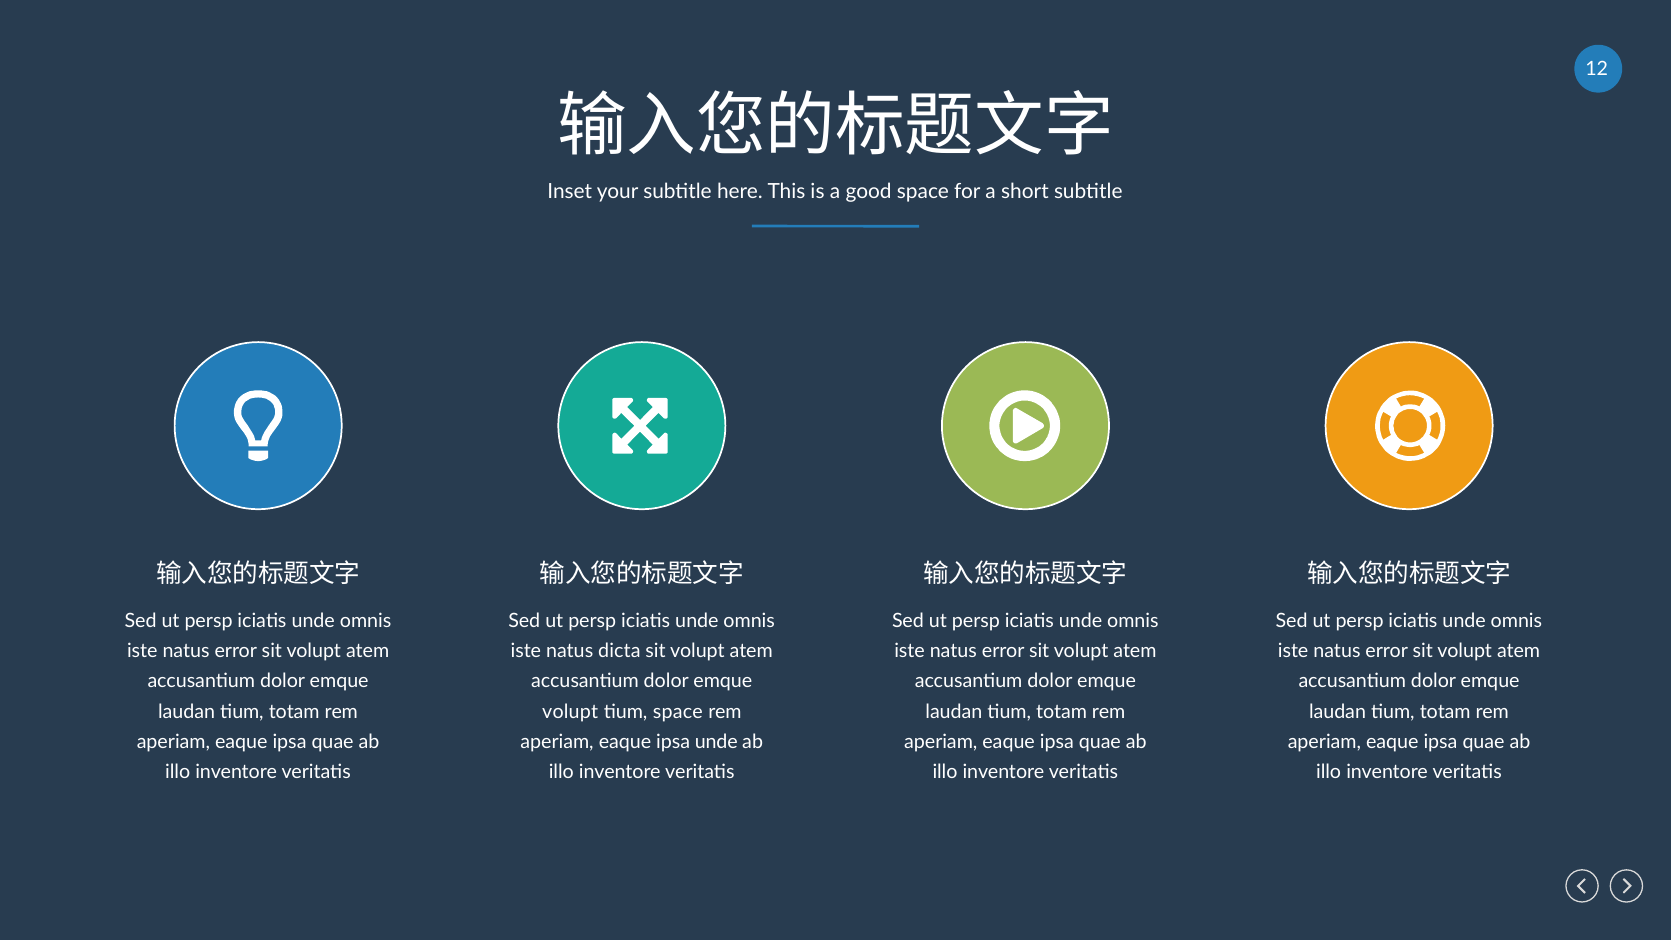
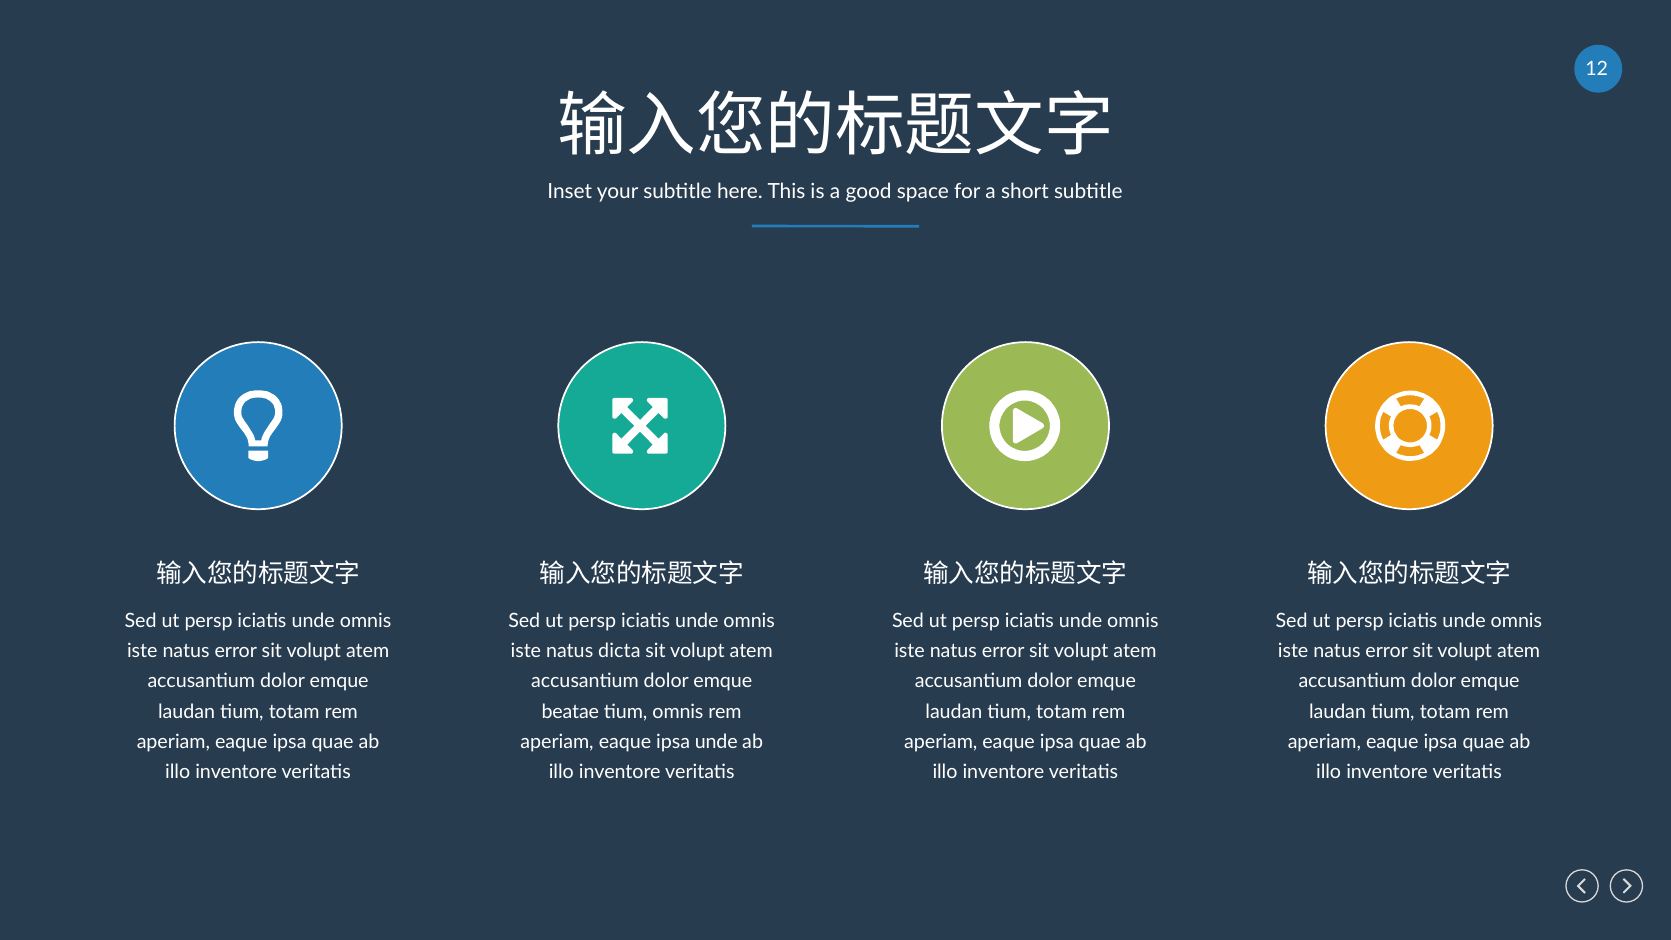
volupt at (570, 711): volupt -> beatae
tium space: space -> omnis
